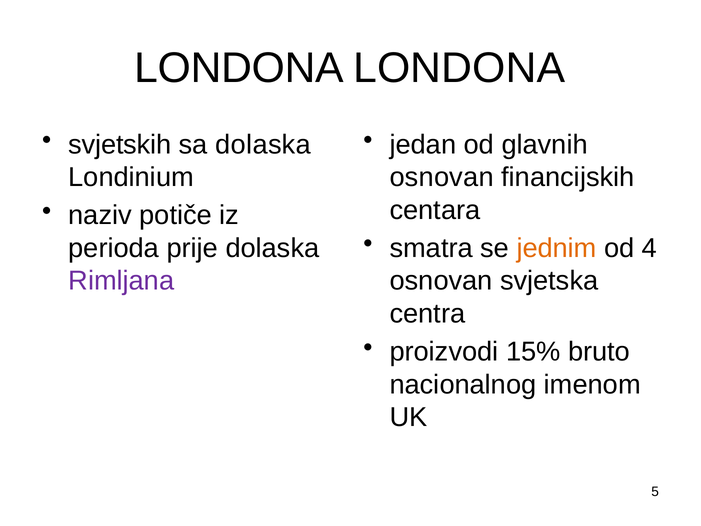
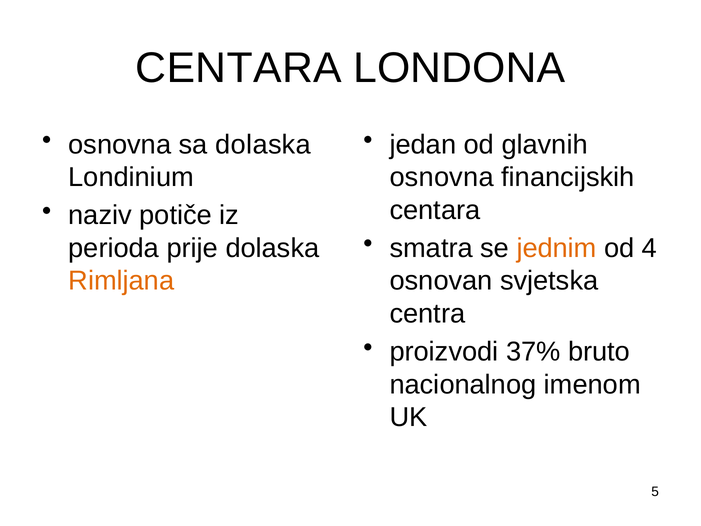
LONDONA at (239, 68): LONDONA -> CENTARA
svjetskih at (120, 144): svjetskih -> osnovna
osnovan at (442, 177): osnovan -> osnovna
Rimljana colour: purple -> orange
15%: 15% -> 37%
